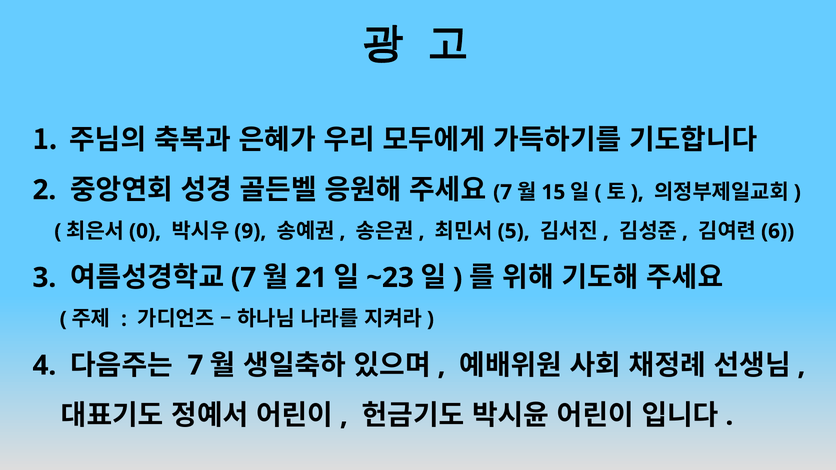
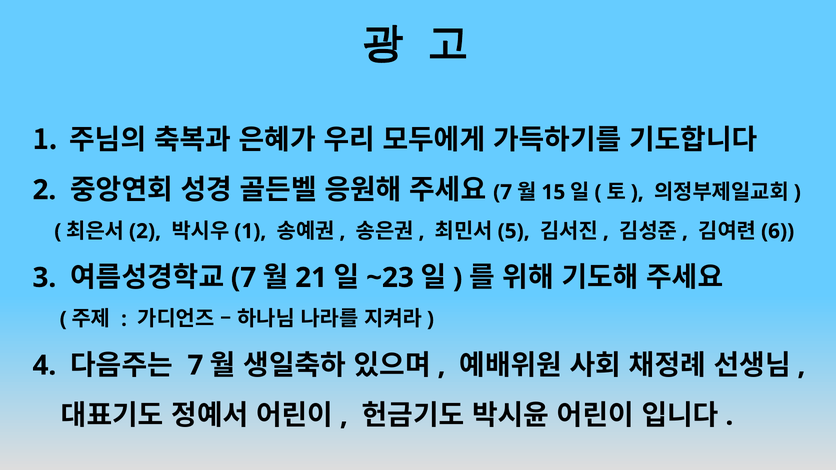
0 at (145, 231): 0 -> 2
9 at (250, 231): 9 -> 1
